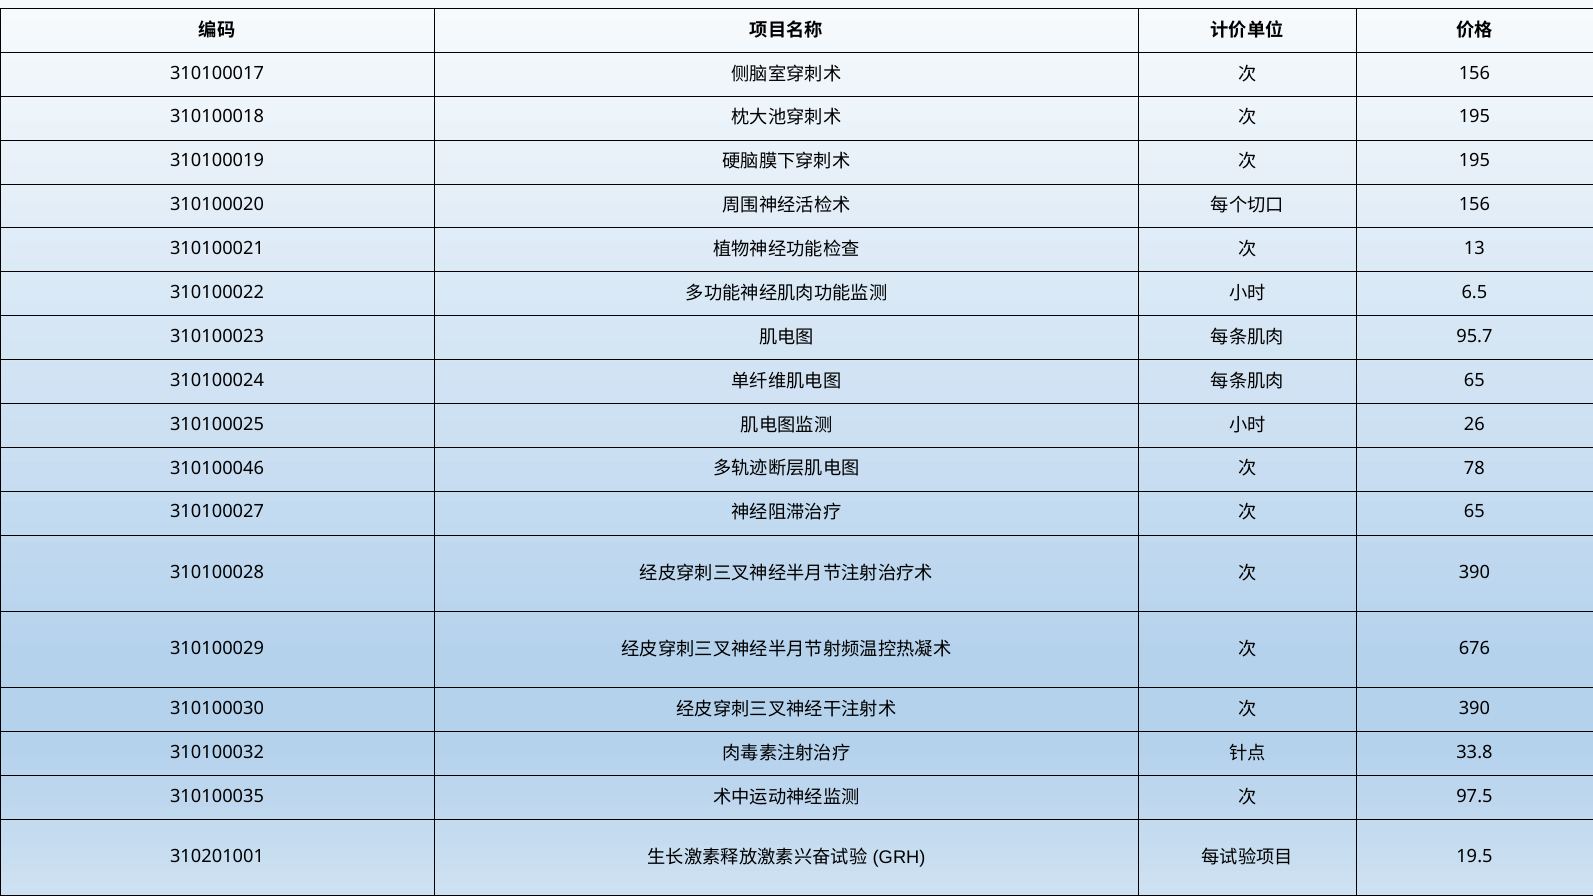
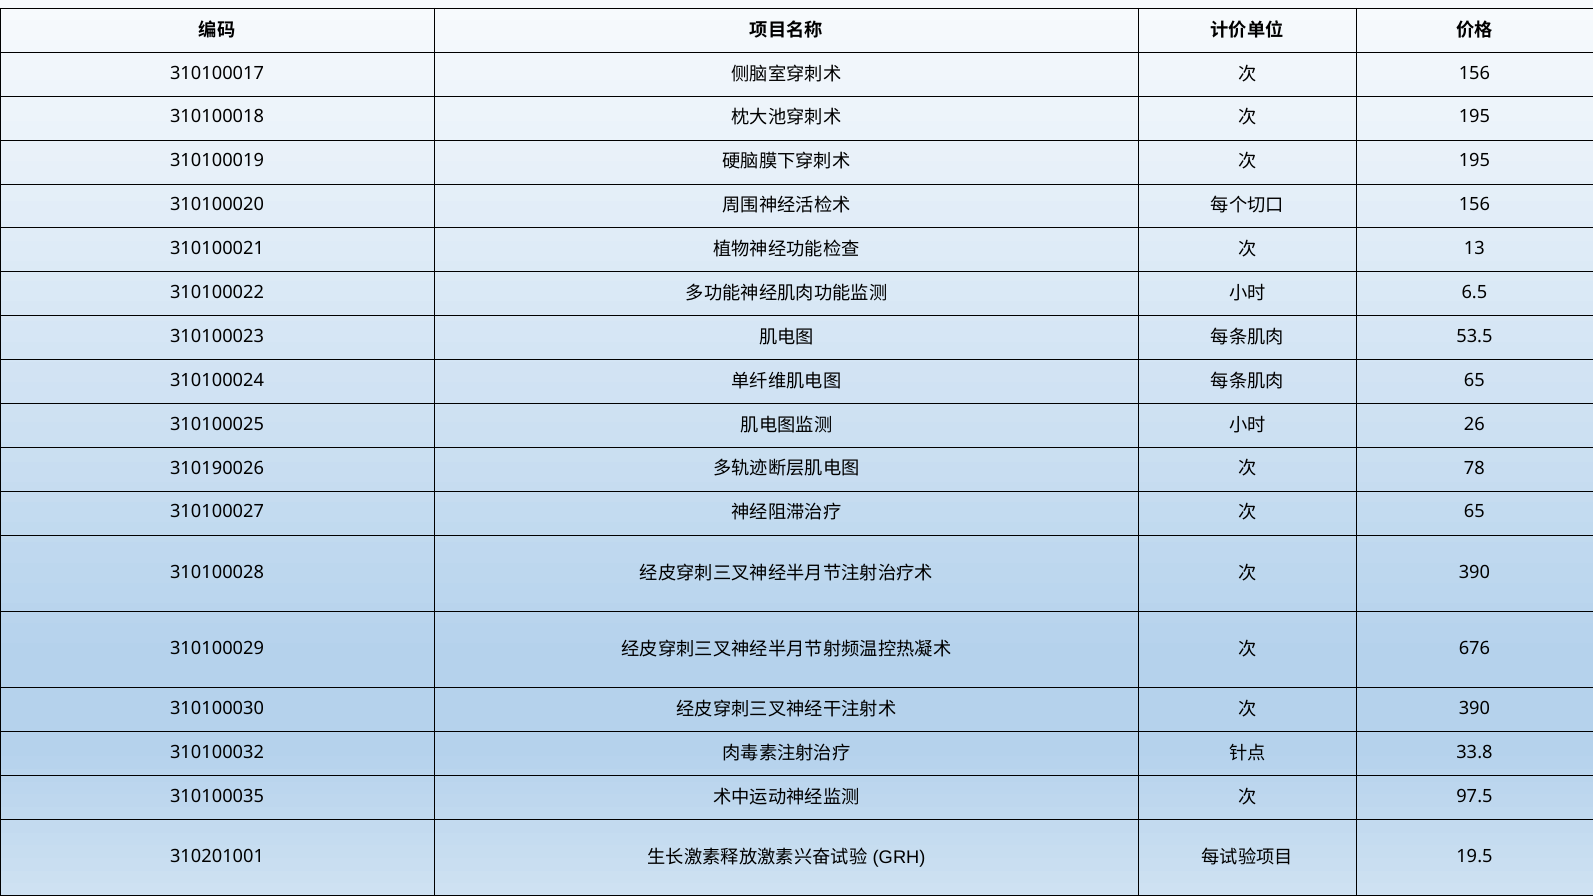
95.7: 95.7 -> 53.5
310100046: 310100046 -> 310190026
